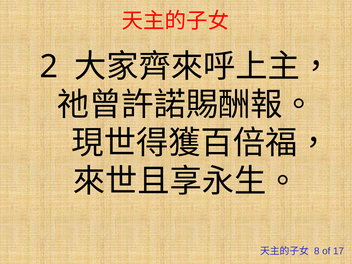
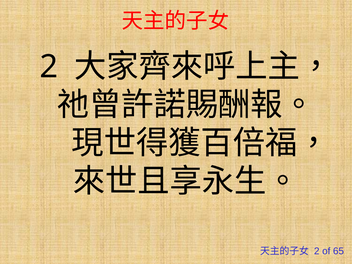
8 at (317, 251): 8 -> 2
17: 17 -> 65
